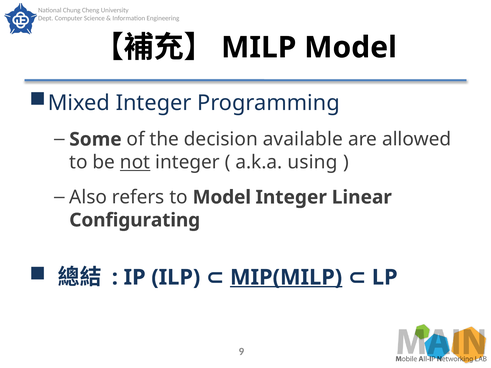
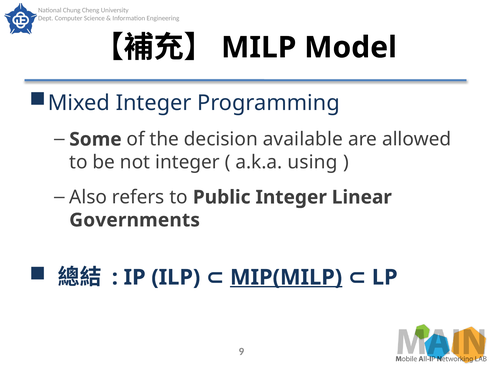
not underline: present -> none
to Model: Model -> Public
Configurating: Configurating -> Governments
